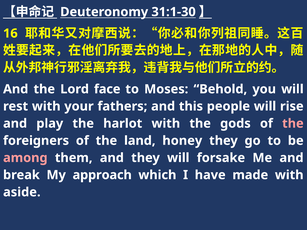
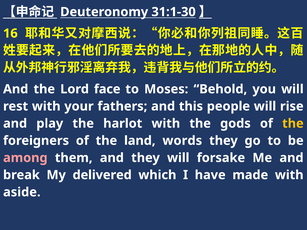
the at (293, 124) colour: pink -> yellow
honey: honey -> words
approach: approach -> delivered
